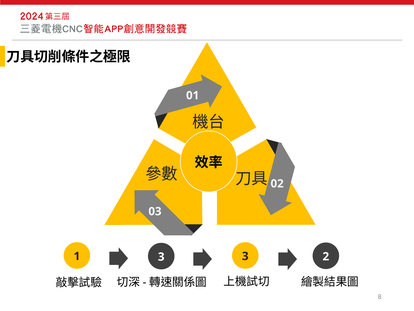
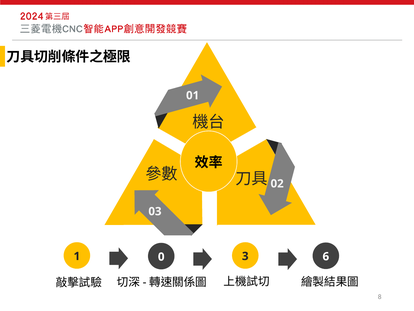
1 3: 3 -> 0
2: 2 -> 6
